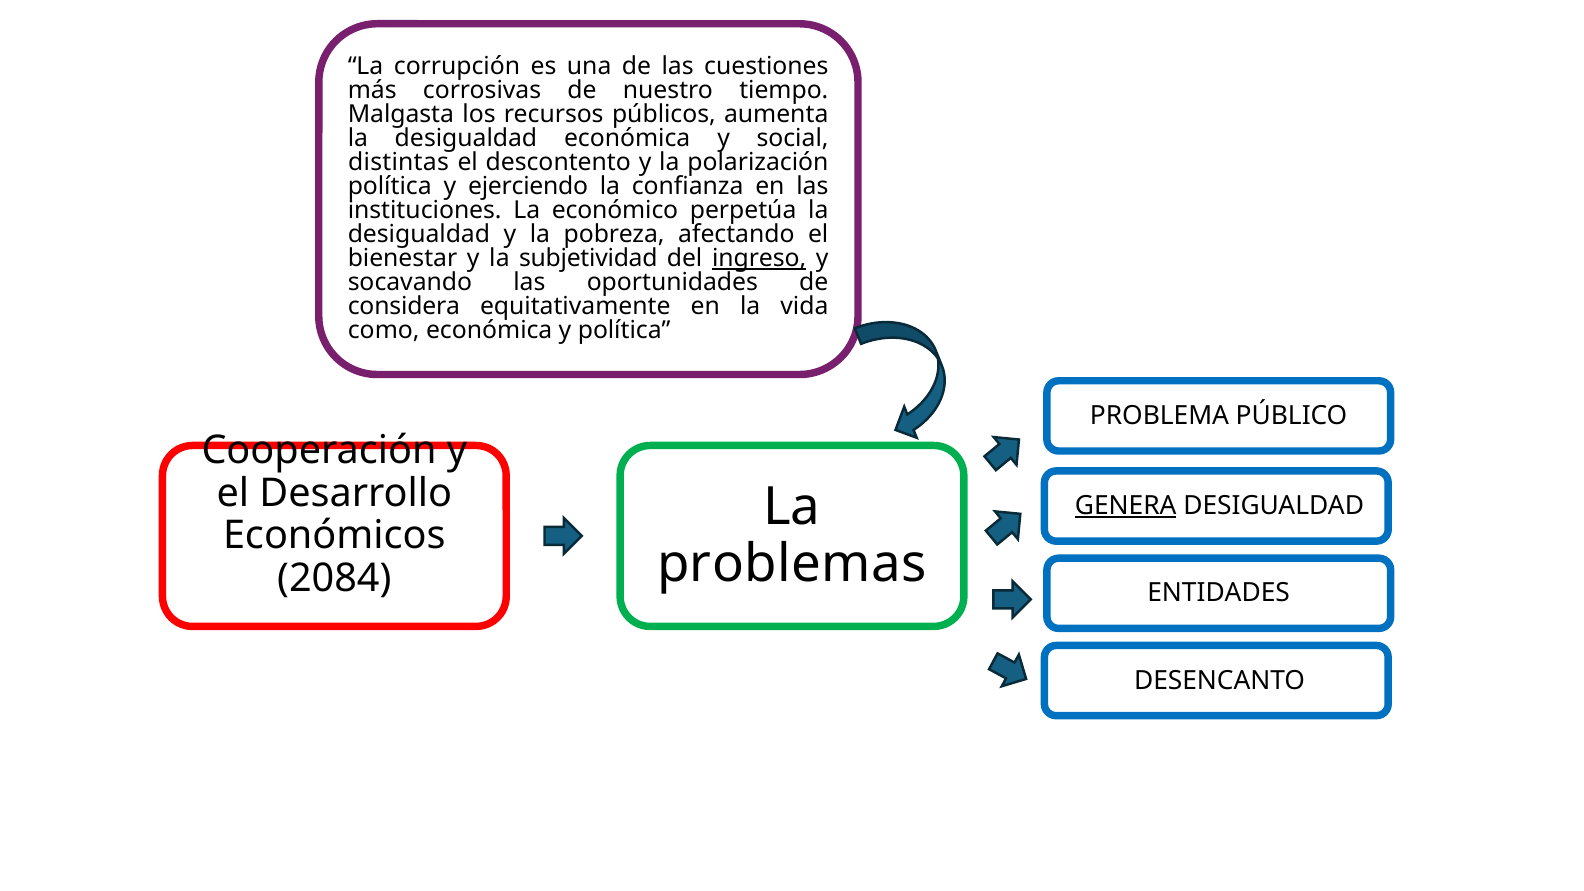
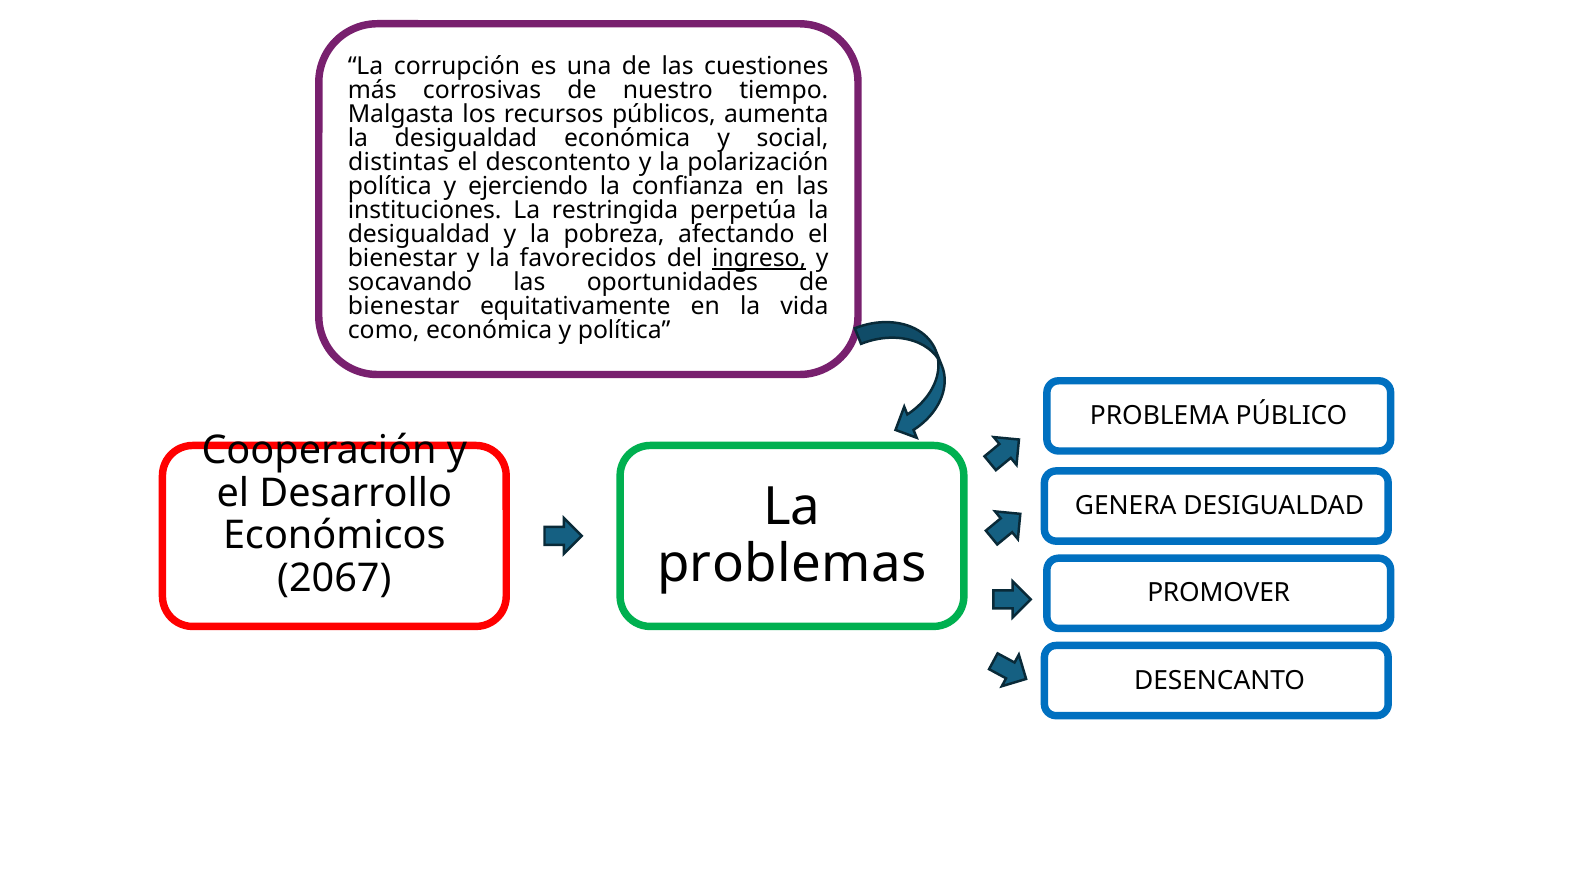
económico: económico -> restringida
subjetividad: subjetividad -> favorecidos
considera at (404, 306): considera -> bienestar
GENERA underline: present -> none
2084: 2084 -> 2067
ENTIDADES: ENTIDADES -> PROMOVER
